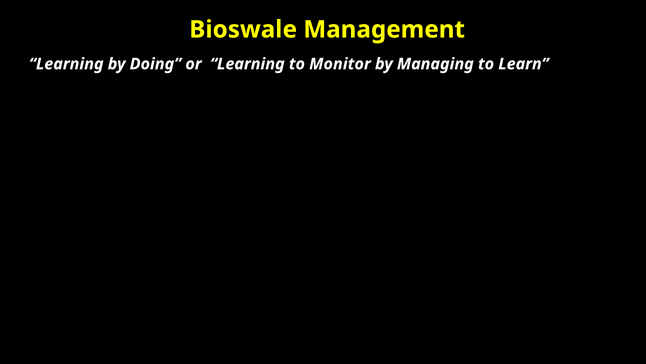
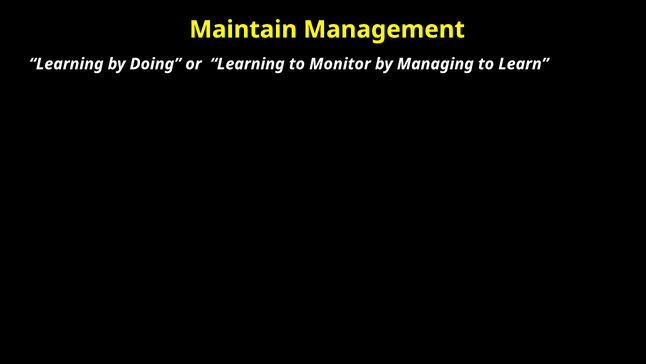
Bioswale: Bioswale -> Maintain
